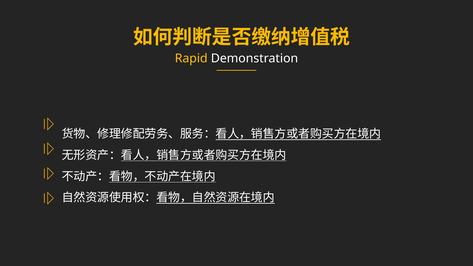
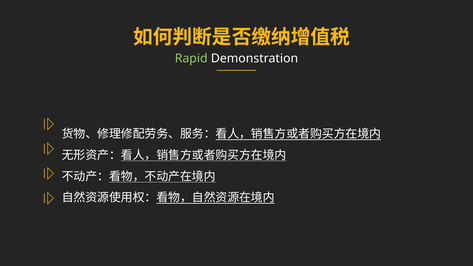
Rapid colour: yellow -> light green
